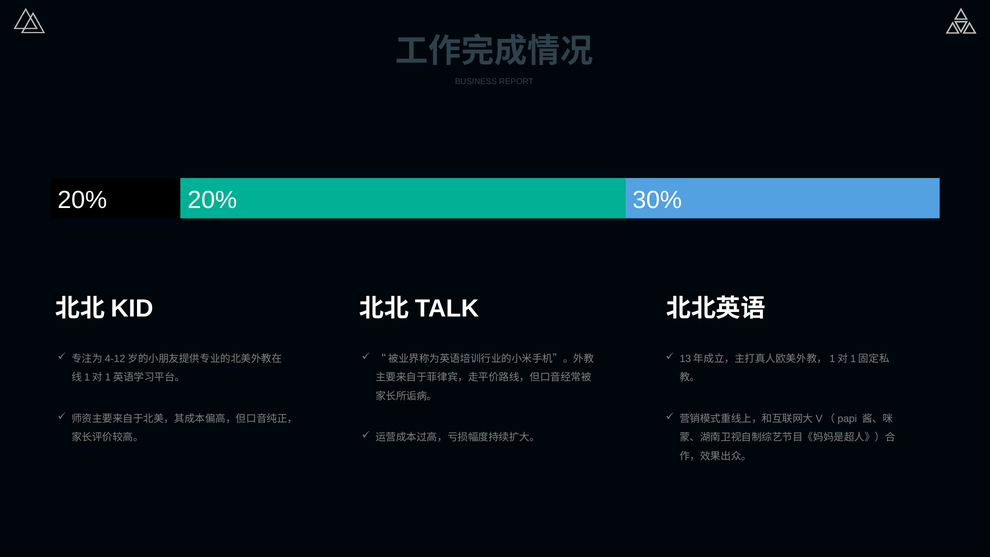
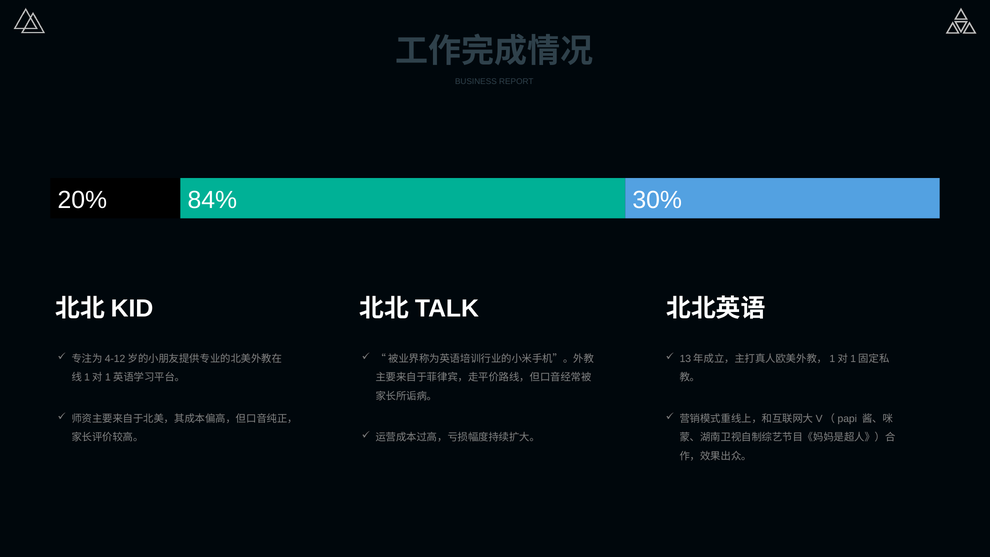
20% 20%: 20% -> 84%
